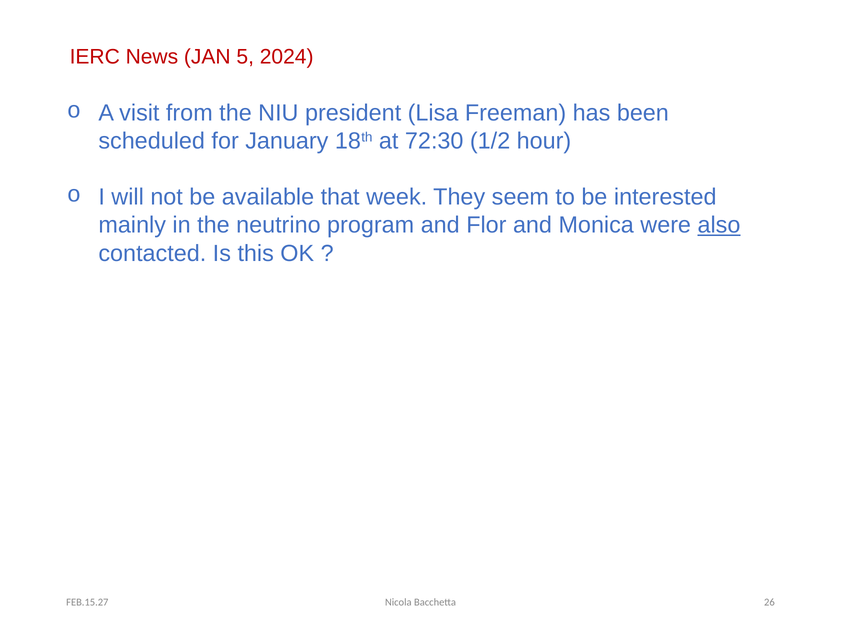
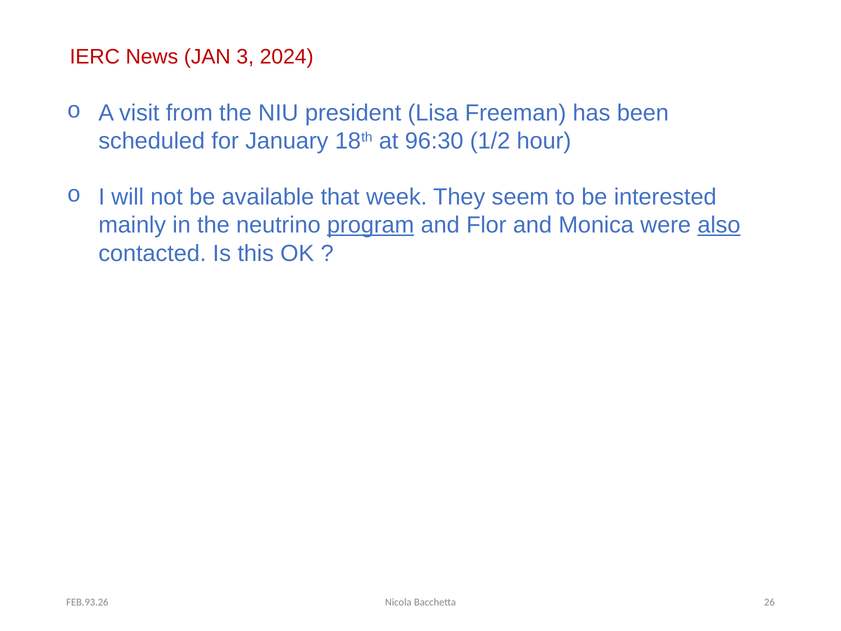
5: 5 -> 3
72:30: 72:30 -> 96:30
program underline: none -> present
FEB.15.27: FEB.15.27 -> FEB.93.26
